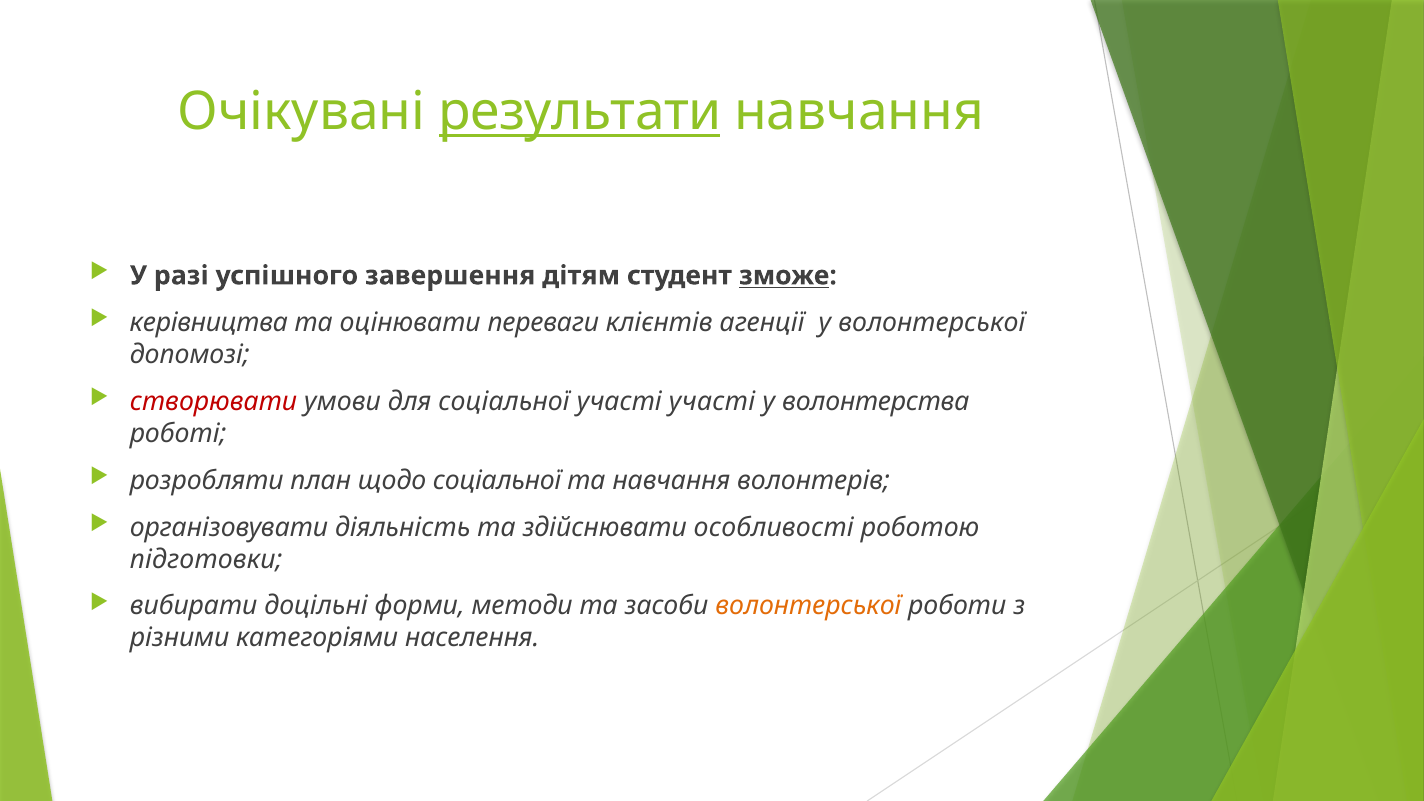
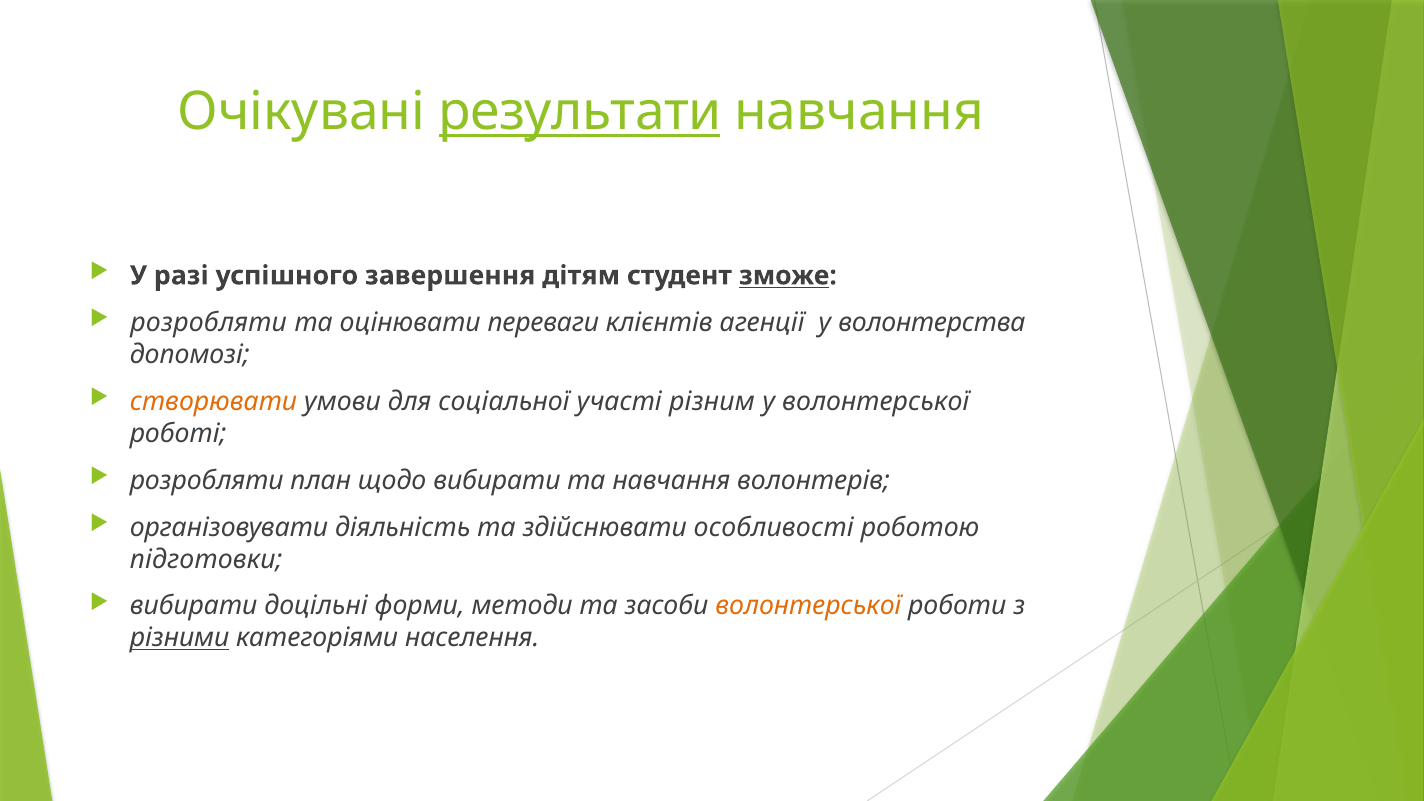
керівництва at (209, 322): керівництва -> розробляти
у волонтерської: волонтерської -> волонтерства
створювати colour: red -> orange
участі участі: участі -> різним
у волонтерства: волонтерства -> волонтерської
щодо соціальної: соціальної -> вибирати
різними underline: none -> present
